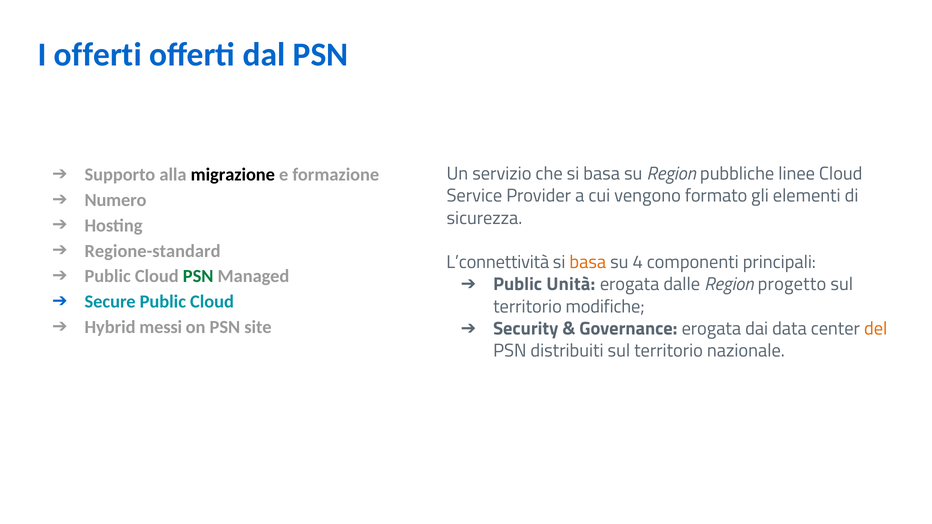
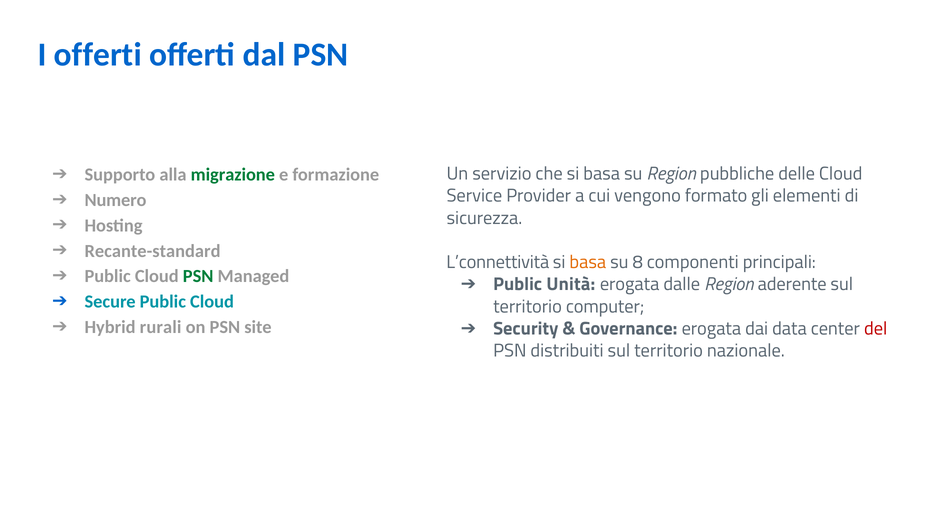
migrazione colour: black -> green
linee: linee -> delle
Regione-standard: Regione-standard -> Recante-standard
4: 4 -> 8
progetto: progetto -> aderente
modifiche: modifiche -> computer
messi: messi -> rurali
del colour: orange -> red
